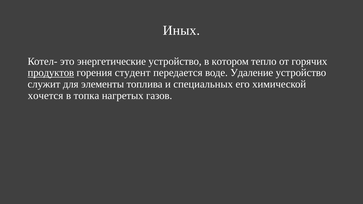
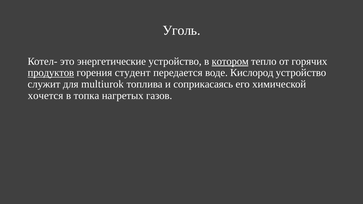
Иных: Иных -> Уголь
котором underline: none -> present
Удаление: Удаление -> Кислород
элементы: элементы -> multiurok
специальных: специальных -> соприкасаясь
